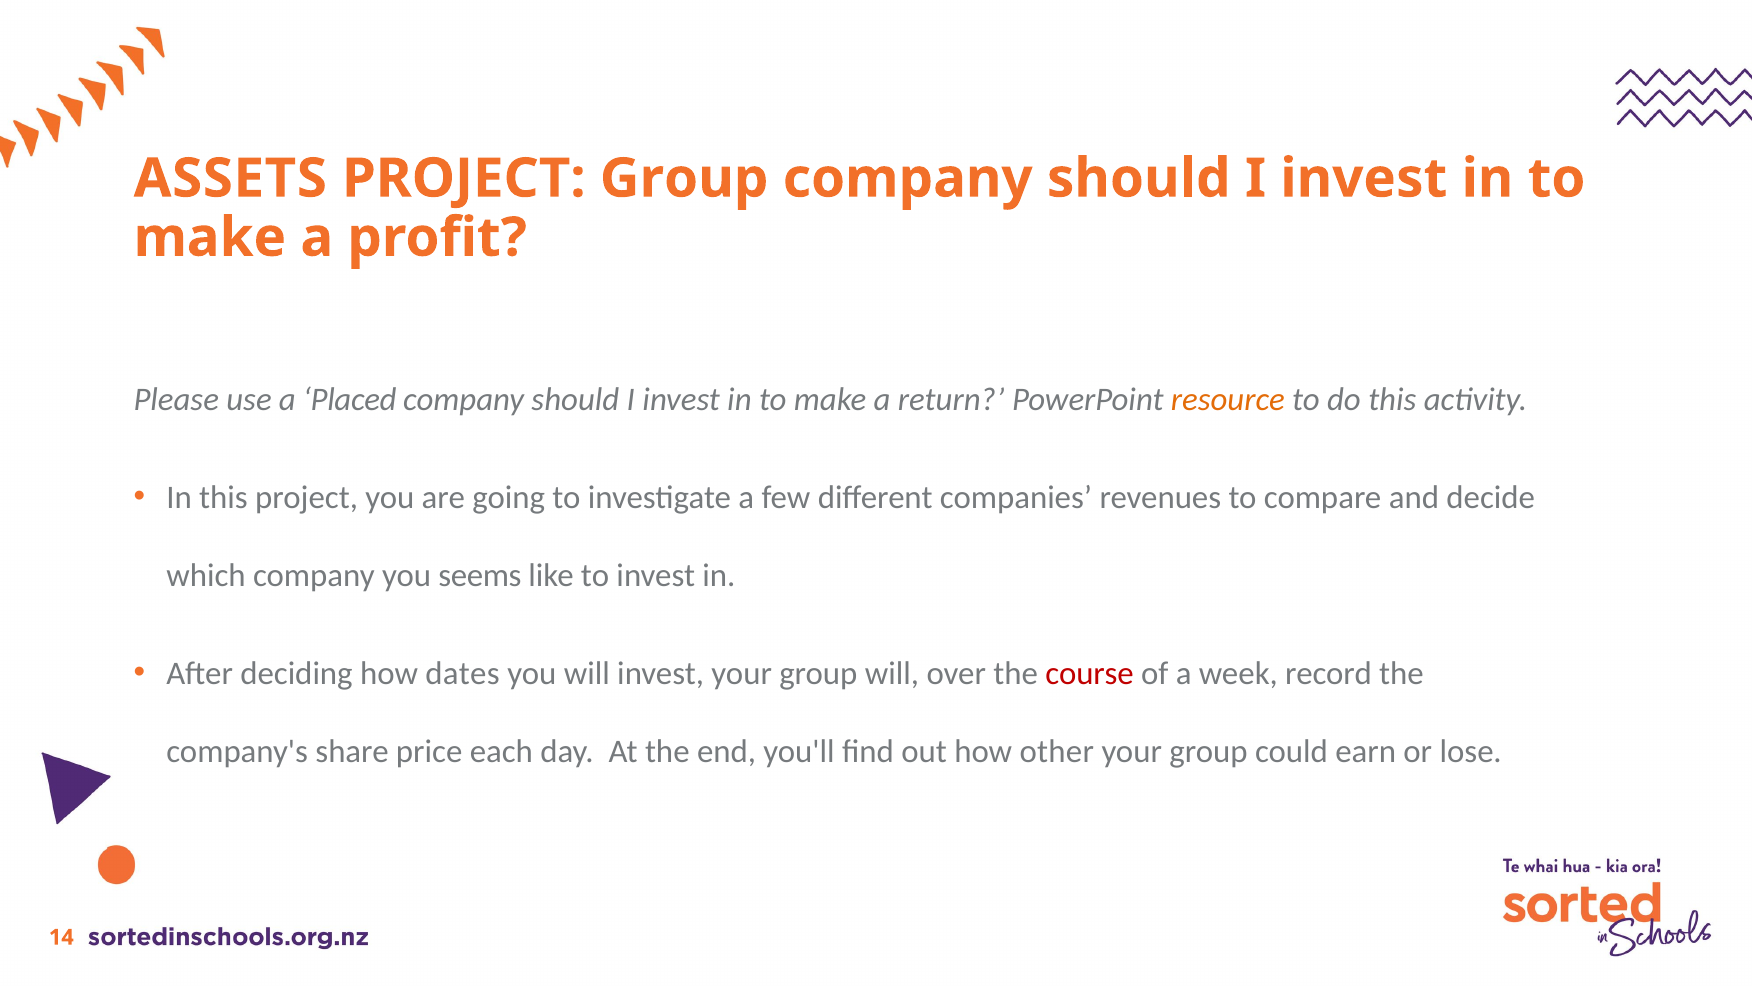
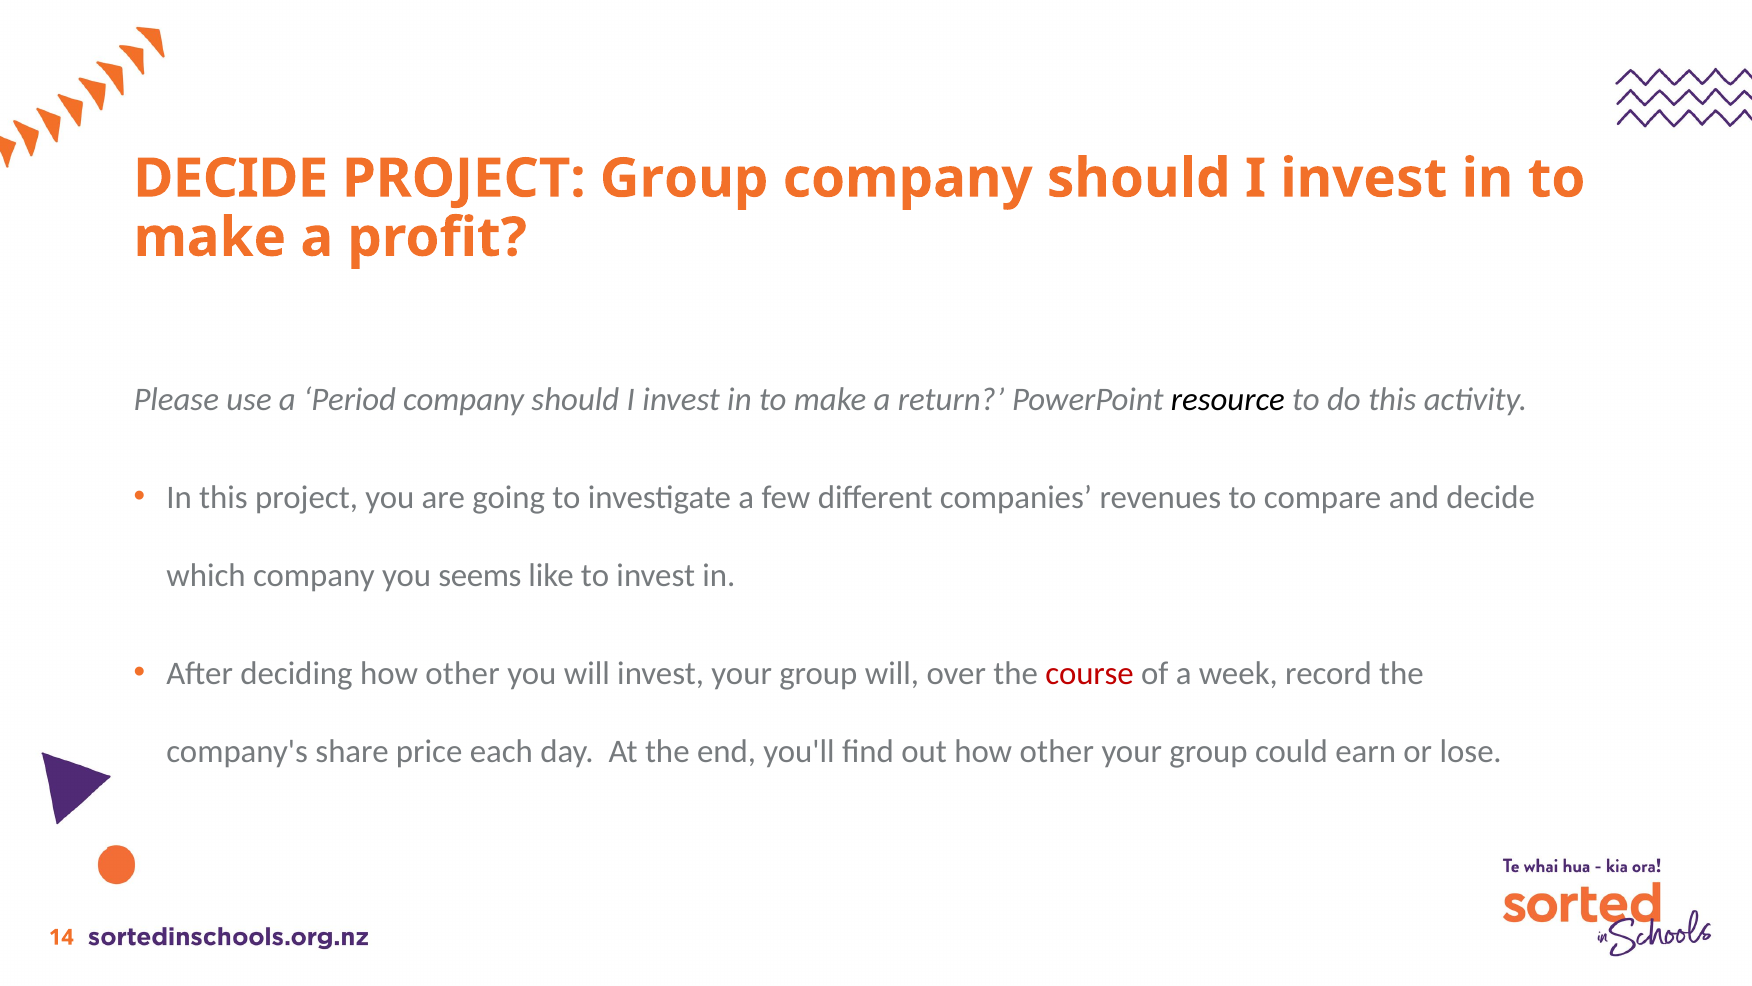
ASSETS at (230, 178): ASSETS -> DECIDE
Placed: Placed -> Period
resource colour: orange -> black
deciding how dates: dates -> other
